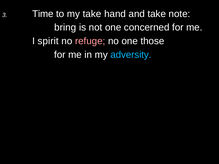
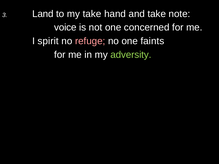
Time: Time -> Land
bring: bring -> voice
those: those -> faints
adversity colour: light blue -> light green
